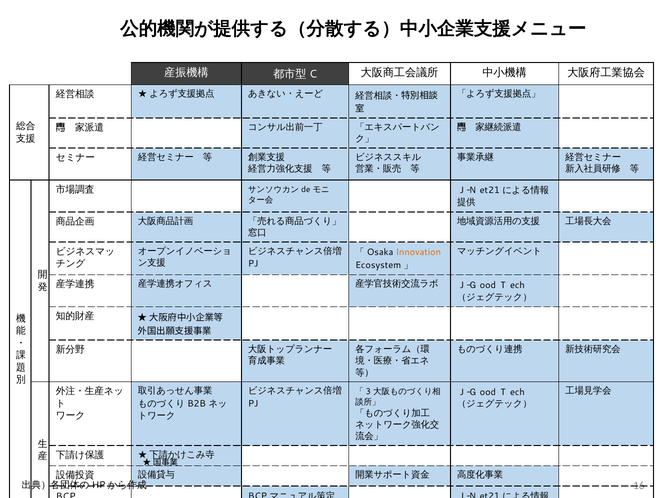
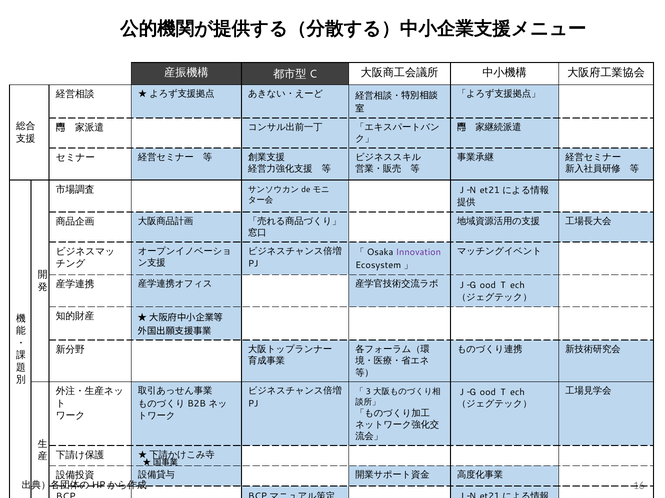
Innovation colour: orange -> purple
